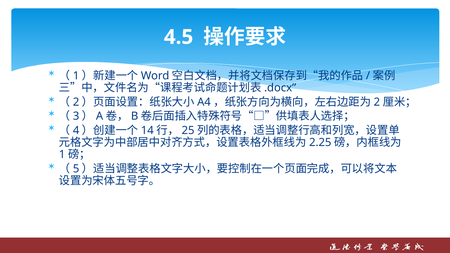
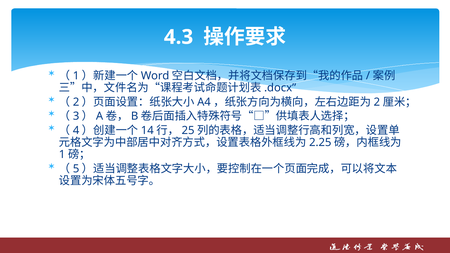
4.5: 4.5 -> 4.3
